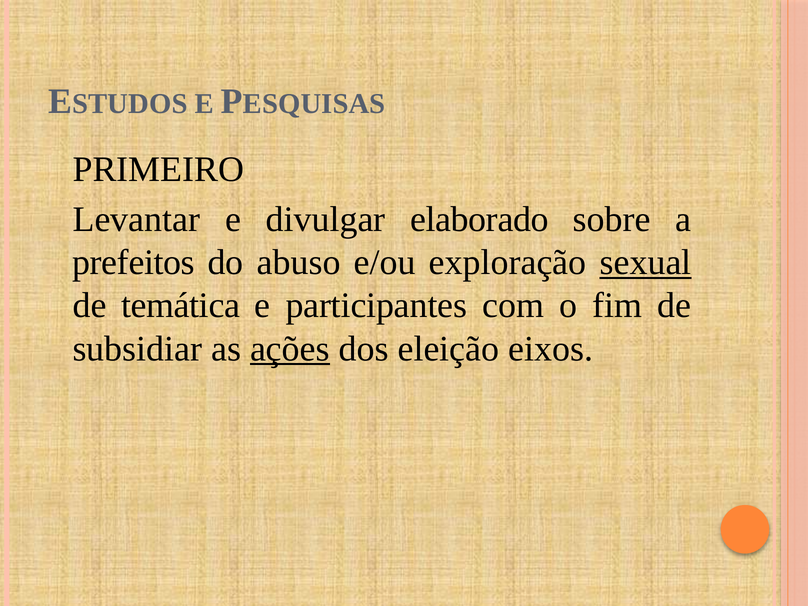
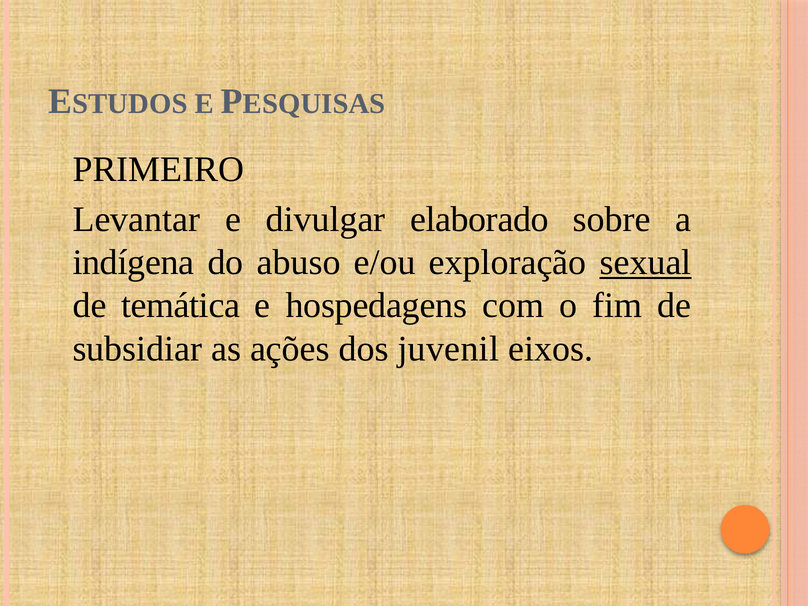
prefeitos: prefeitos -> indígena
participantes: participantes -> hospedagens
ações underline: present -> none
eleição: eleição -> juvenil
